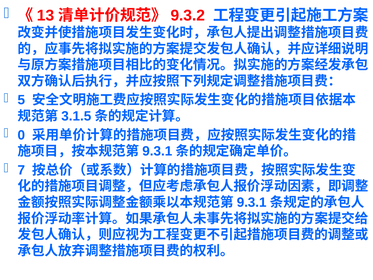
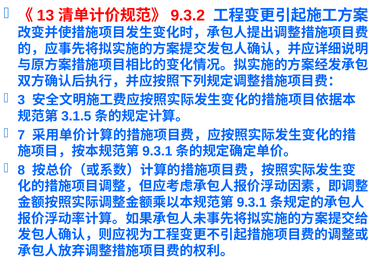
5: 5 -> 3
0: 0 -> 7
7: 7 -> 8
